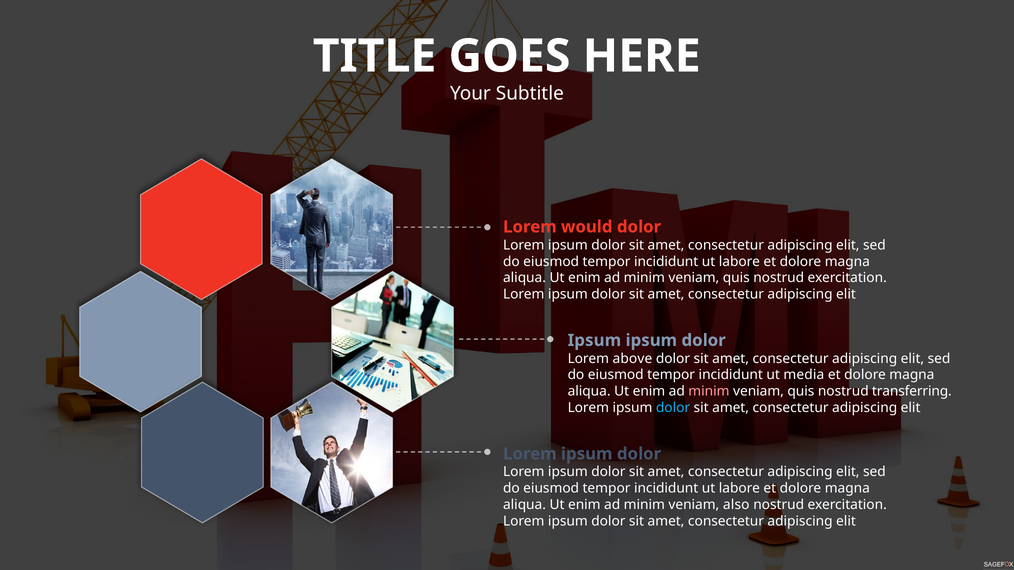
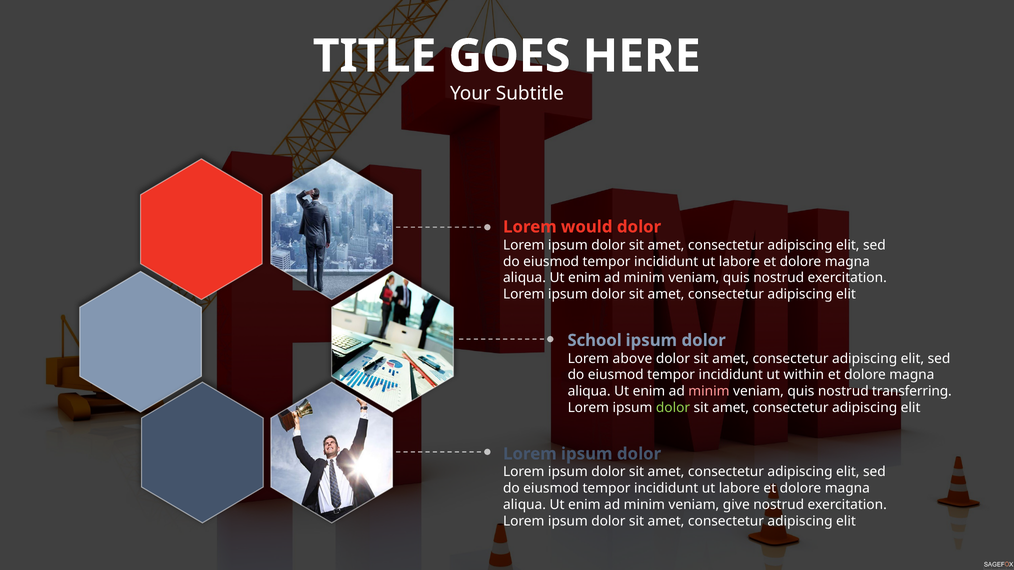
Ipsum at (594, 341): Ipsum -> School
media: media -> within
dolor at (673, 408) colour: light blue -> light green
also: also -> give
